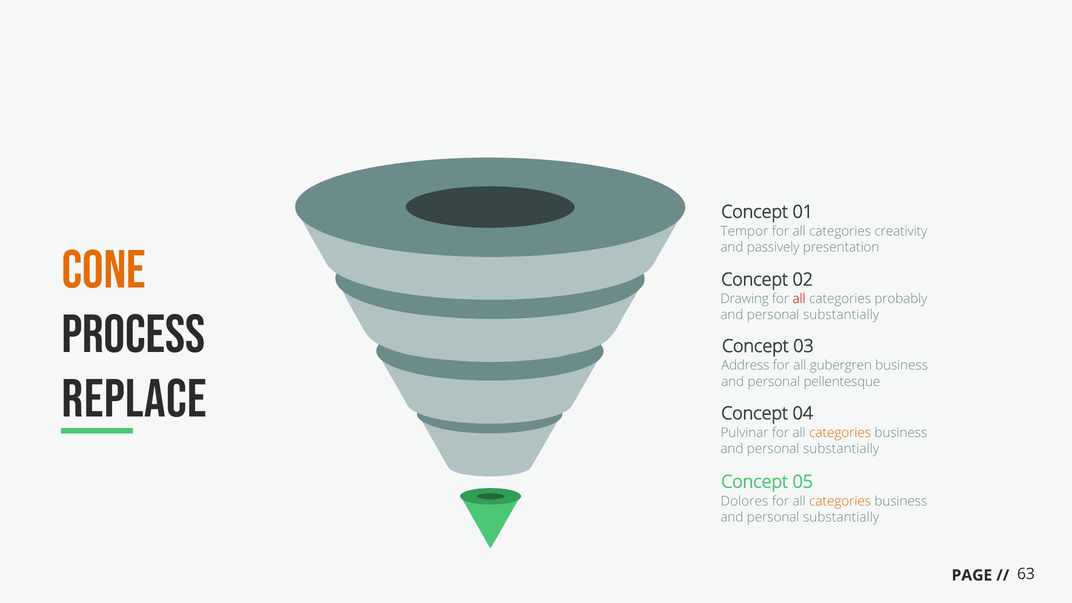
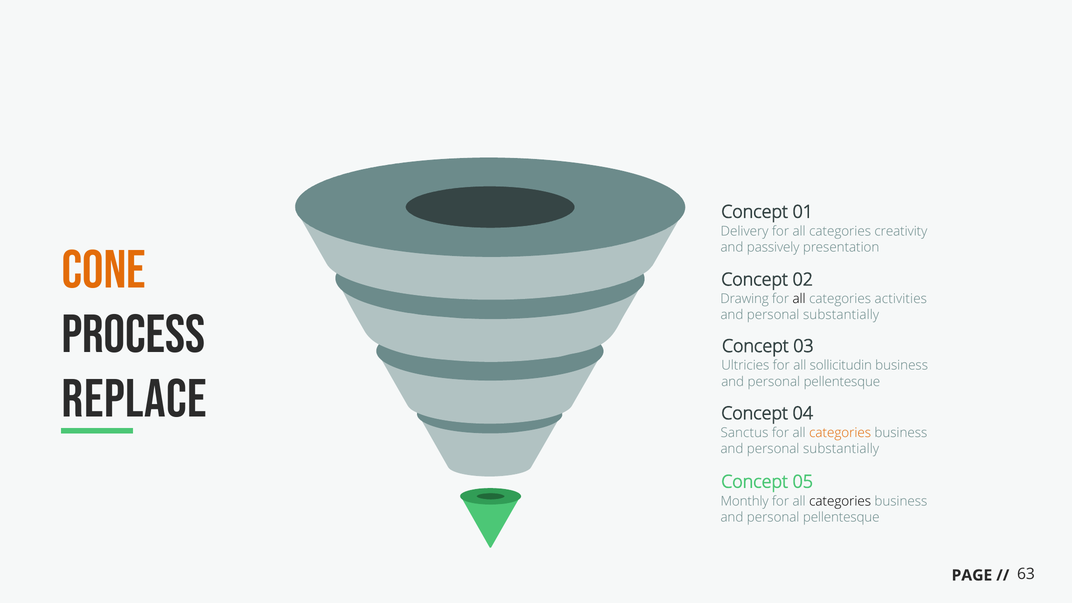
Tempor: Tempor -> Delivery
all at (799, 299) colour: red -> black
probably: probably -> activities
Address: Address -> Ultricies
gubergren: gubergren -> sollicitudin
Pulvinar: Pulvinar -> Sanctus
Dolores: Dolores -> Monthly
categories at (840, 501) colour: orange -> black
substantially at (841, 517): substantially -> pellentesque
